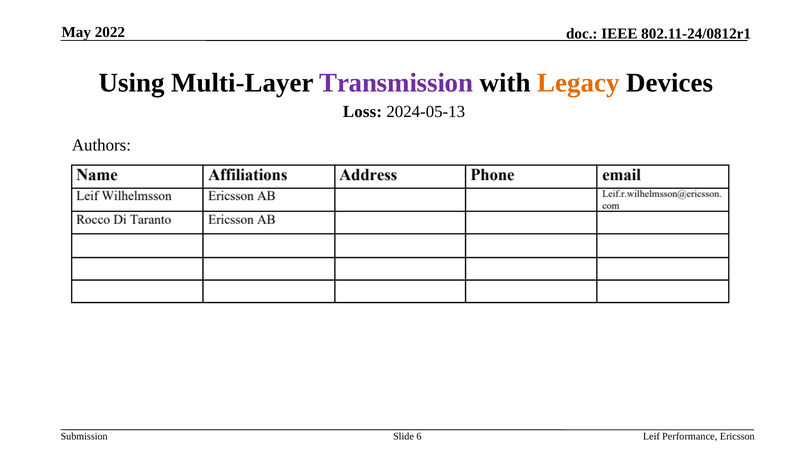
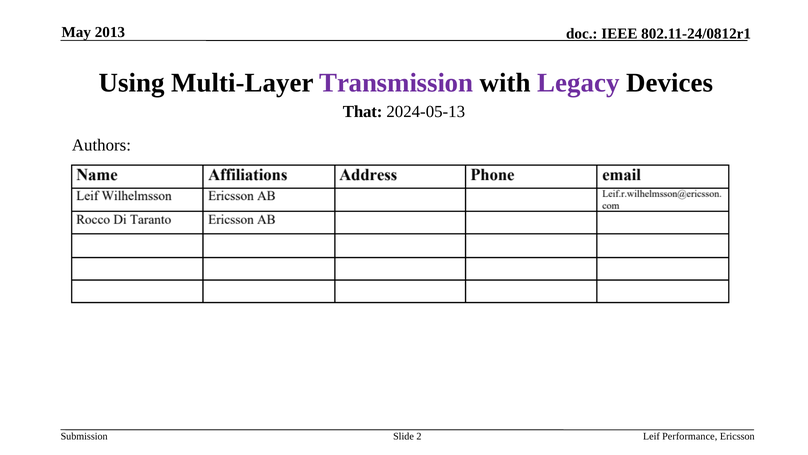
2022: 2022 -> 2013
Legacy colour: orange -> purple
Loss: Loss -> That
6: 6 -> 2
